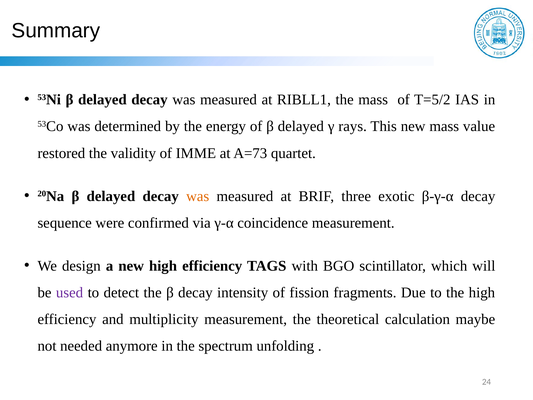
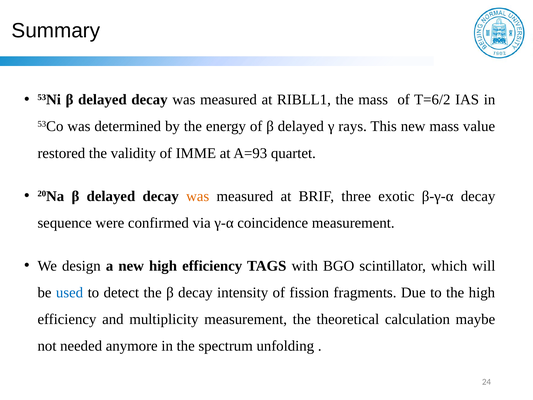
T=5/2: T=5/2 -> T=6/2
A=73: A=73 -> A=93
used colour: purple -> blue
